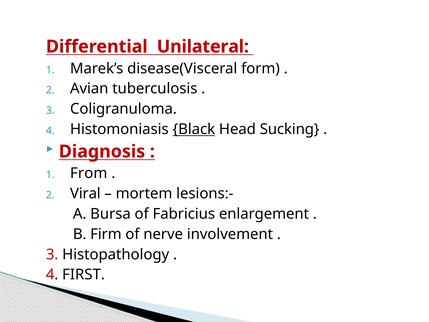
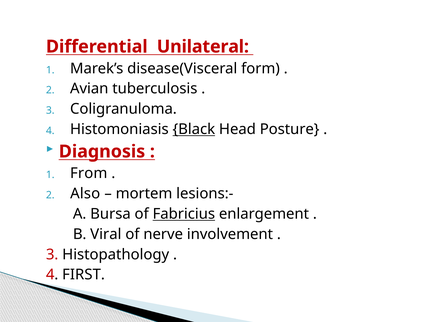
Sucking: Sucking -> Posture
Viral: Viral -> Also
Fabricius underline: none -> present
Firm: Firm -> Viral
